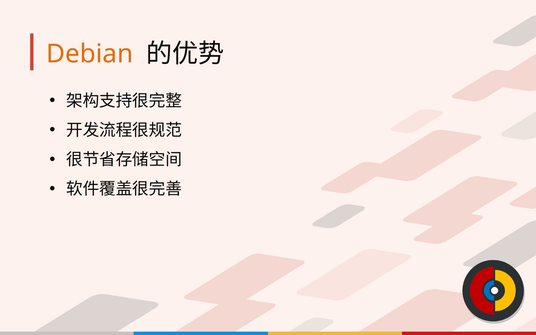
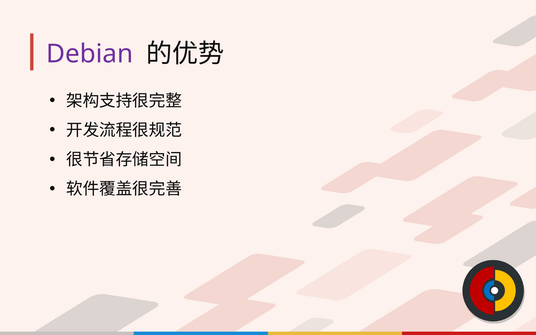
Debian colour: orange -> purple
